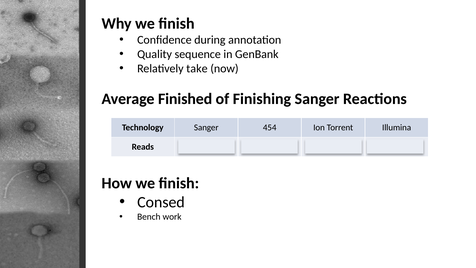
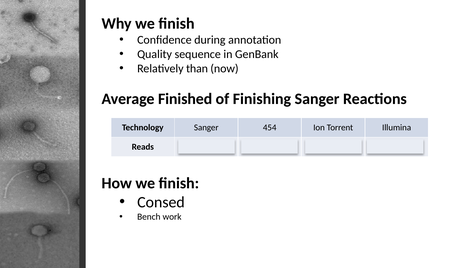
take: take -> than
